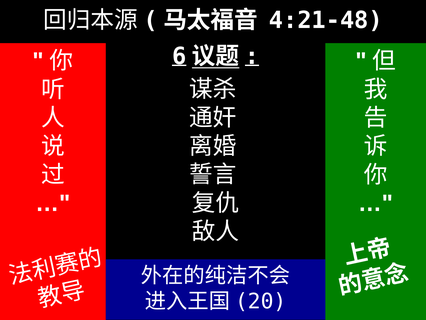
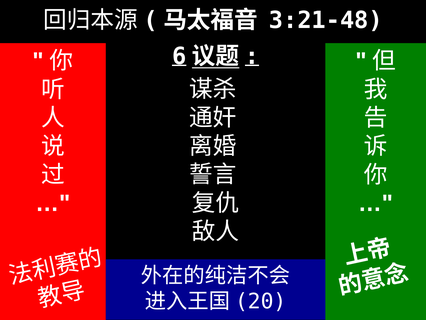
4:21-48: 4:21-48 -> 3:21-48
